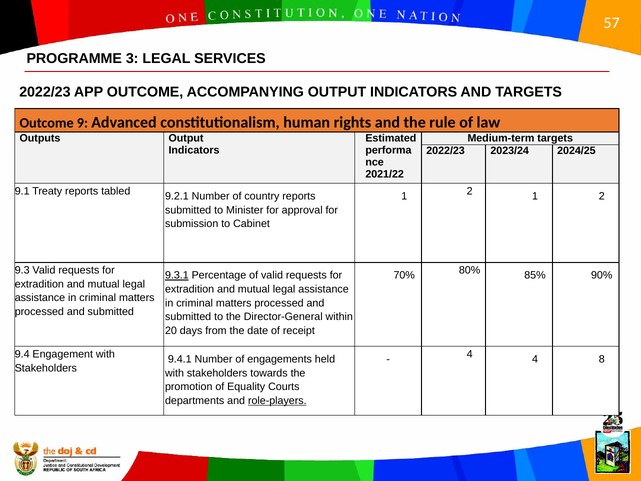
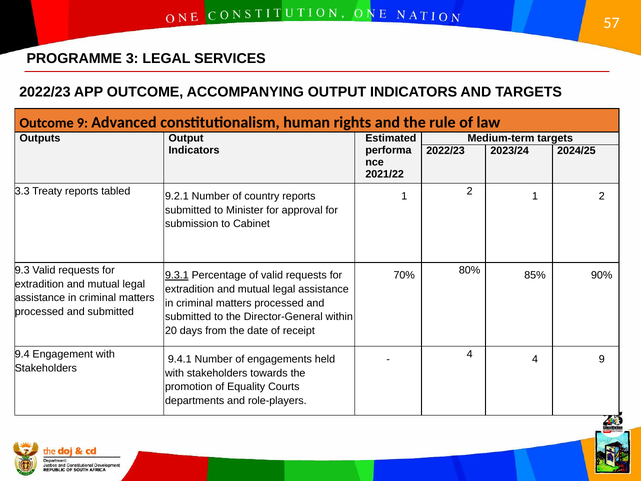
9.1: 9.1 -> 3.3
4 8: 8 -> 9
role-players underline: present -> none
